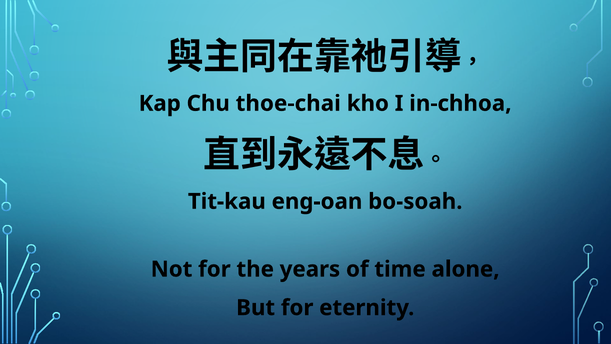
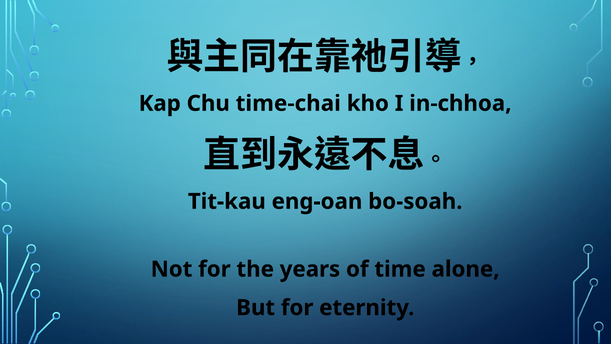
thoe-chai: thoe-chai -> time-chai
